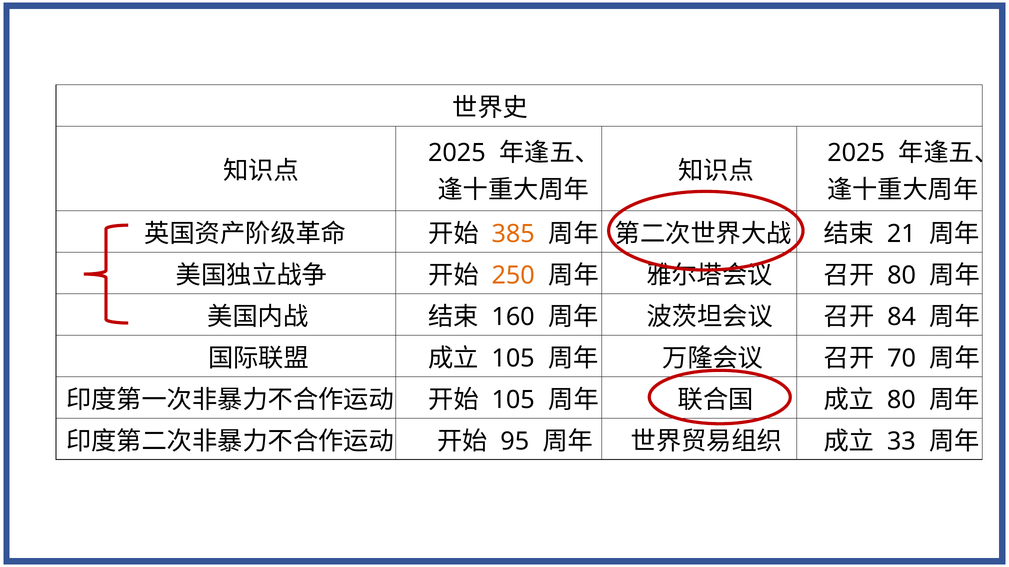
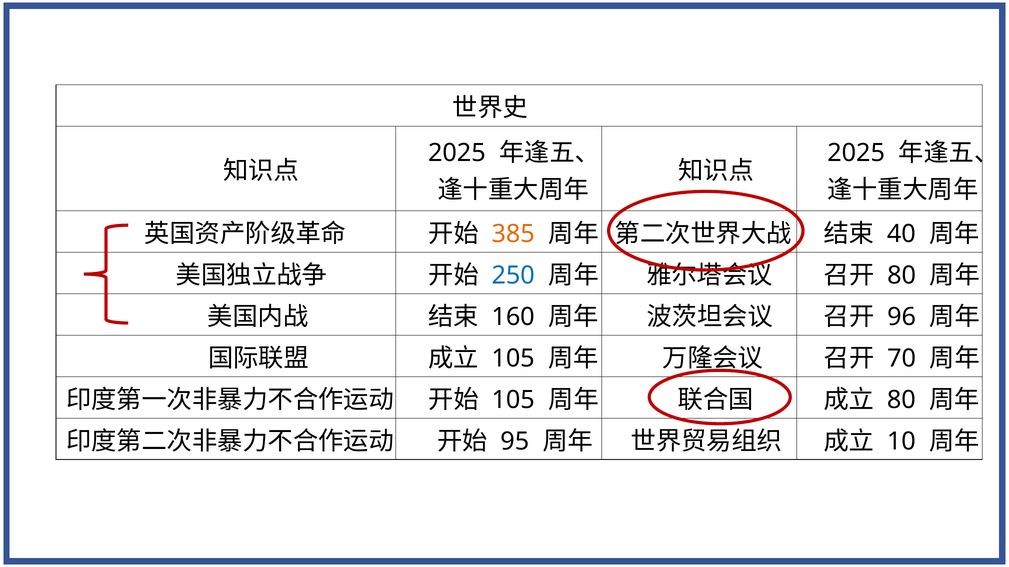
21: 21 -> 40
250 colour: orange -> blue
84: 84 -> 96
33: 33 -> 10
